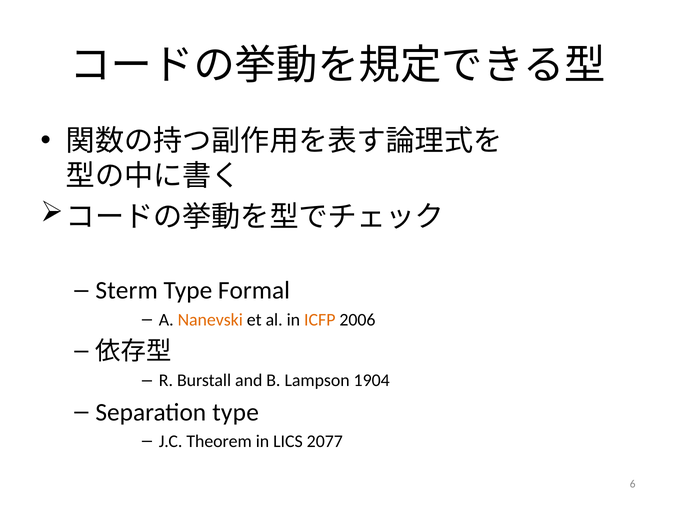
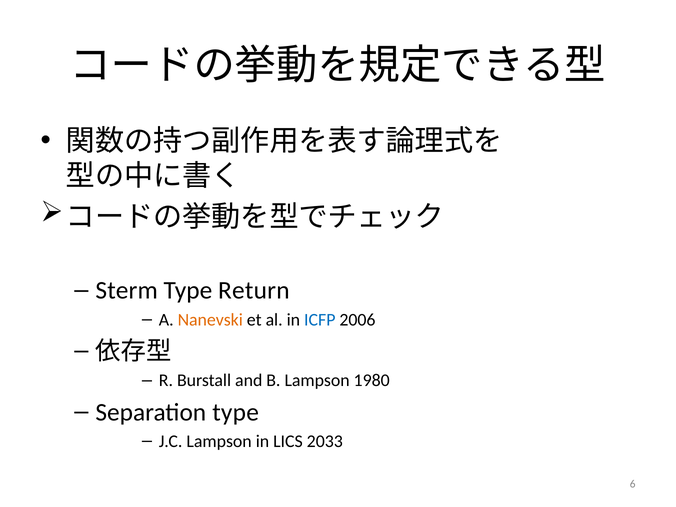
Formal: Formal -> Return
ICFP colour: orange -> blue
1904: 1904 -> 1980
J.C Theorem: Theorem -> Lampson
2077: 2077 -> 2033
